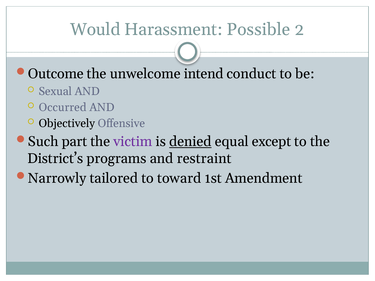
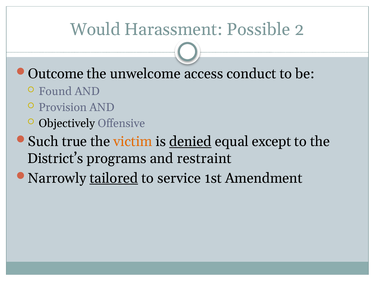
intend: intend -> access
Sexual: Sexual -> Found
Occurred: Occurred -> Provision
part: part -> true
victim colour: purple -> orange
tailored underline: none -> present
toward: toward -> service
